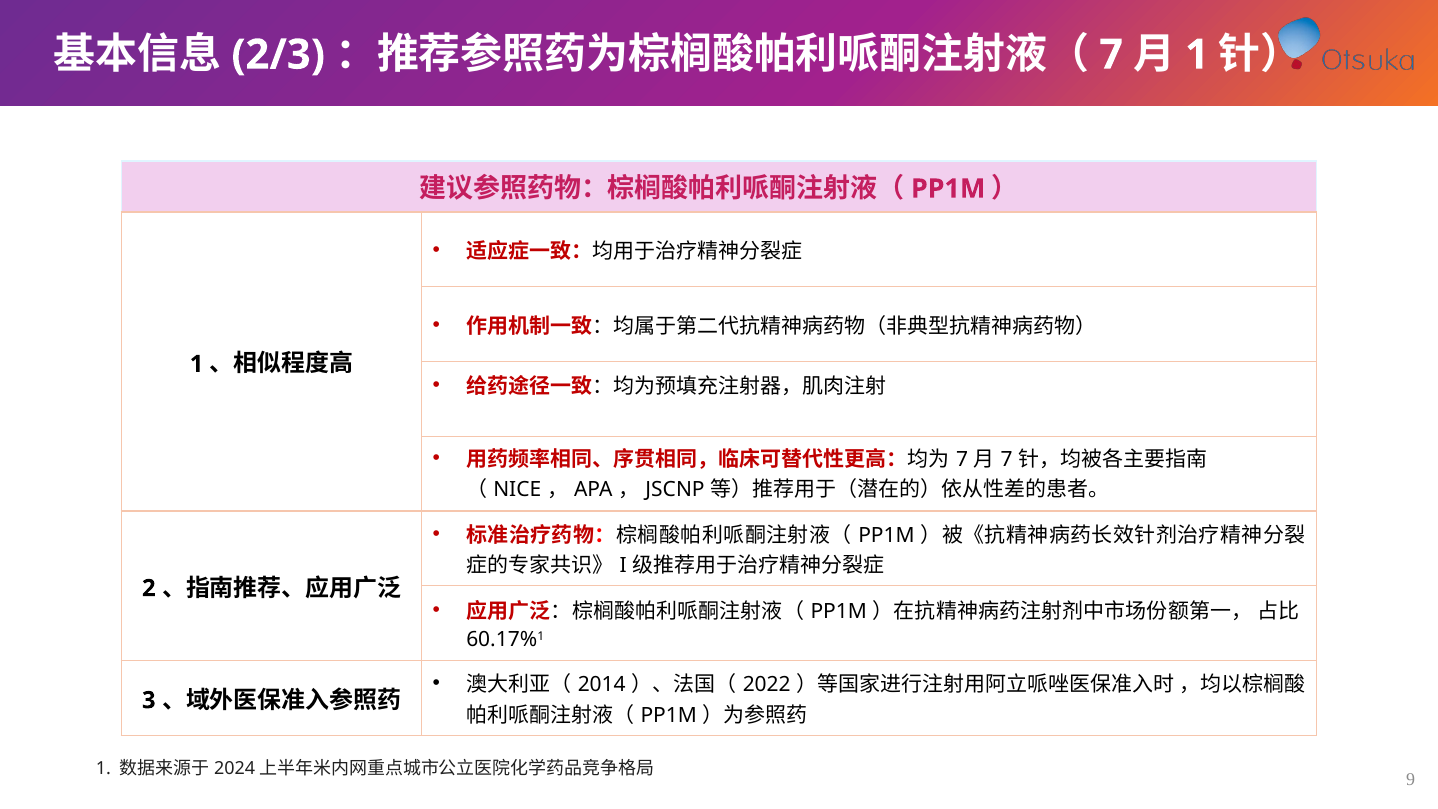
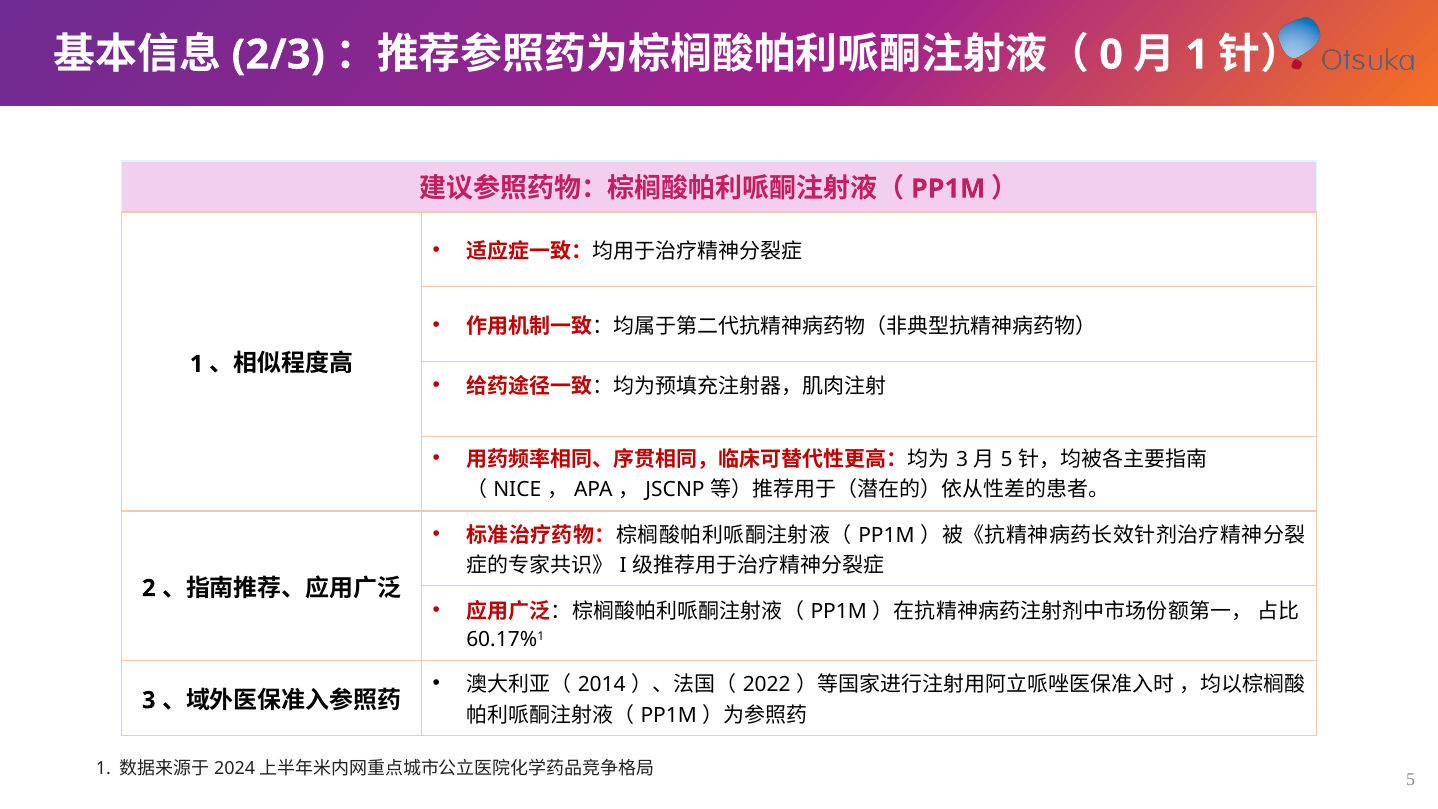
7 at (1111, 55): 7 -> 0
7 at (962, 459): 7 -> 3
7 at (1007, 459): 7 -> 5
9 at (1411, 779): 9 -> 5
